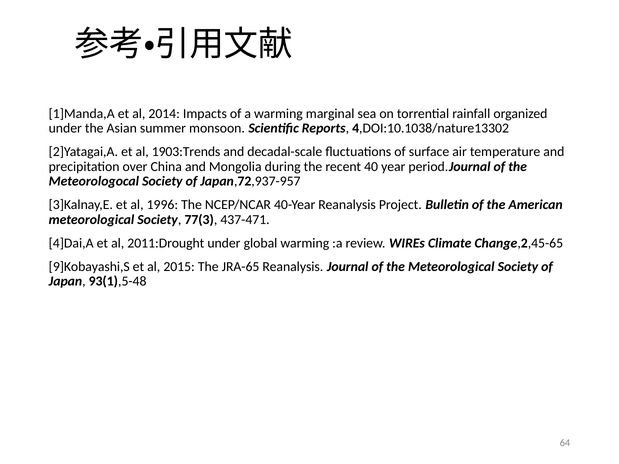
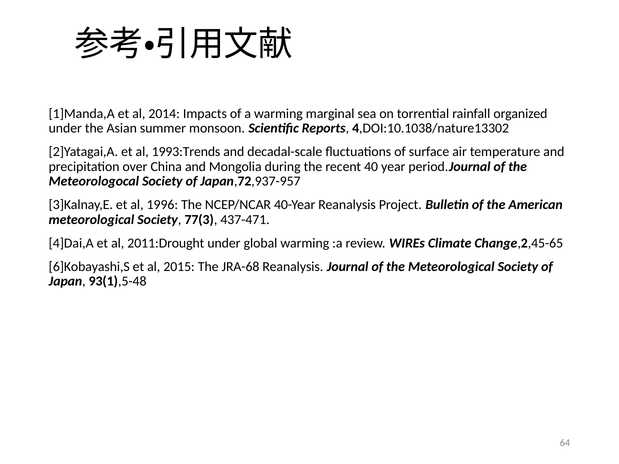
1903:Trends: 1903:Trends -> 1993:Trends
9]Kobayashi,S: 9]Kobayashi,S -> 6]Kobayashi,S
JRA-65: JRA-65 -> JRA-68
